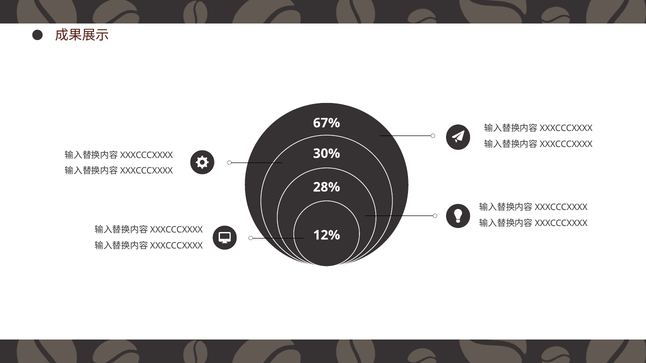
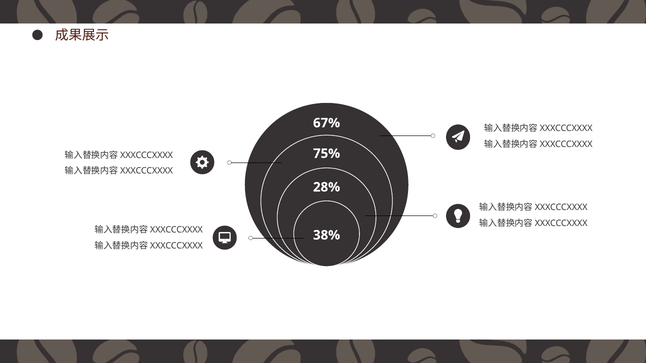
30%: 30% -> 75%
12%: 12% -> 38%
